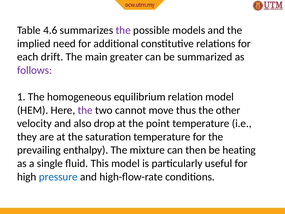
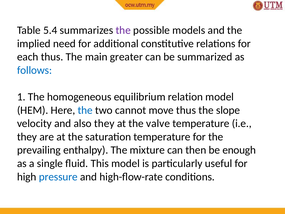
4.6: 4.6 -> 5.4
each drift: drift -> thus
follows colour: purple -> blue
the at (85, 110) colour: purple -> blue
other: other -> slope
also drop: drop -> they
point: point -> valve
heating: heating -> enough
